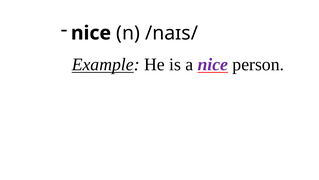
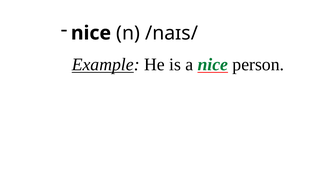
nice at (213, 64) colour: purple -> green
